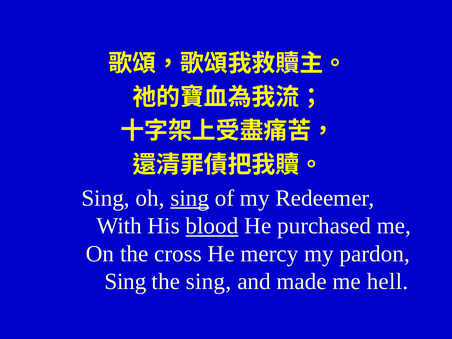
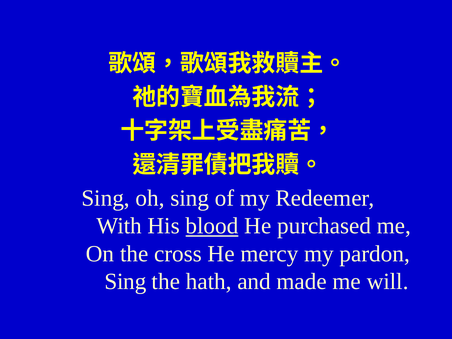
sing at (190, 198) underline: present -> none
the sing: sing -> hath
hell: hell -> will
